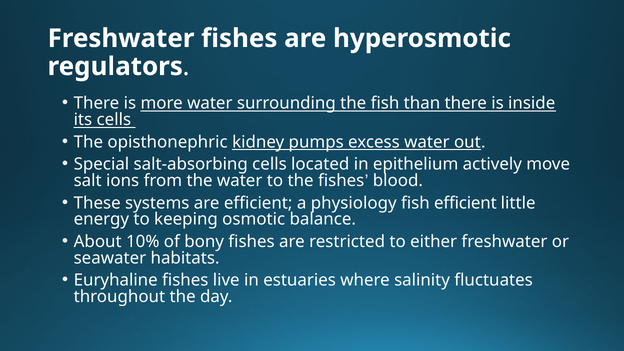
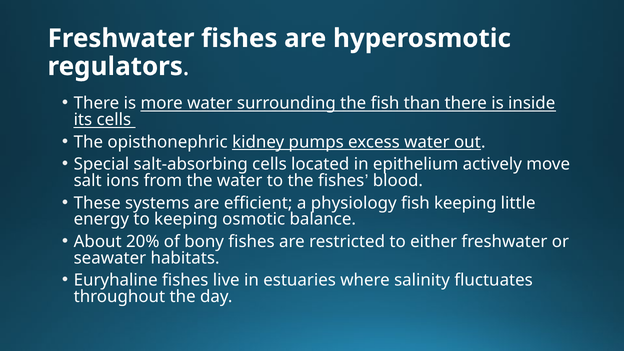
fish efficient: efficient -> keeping
10%: 10% -> 20%
